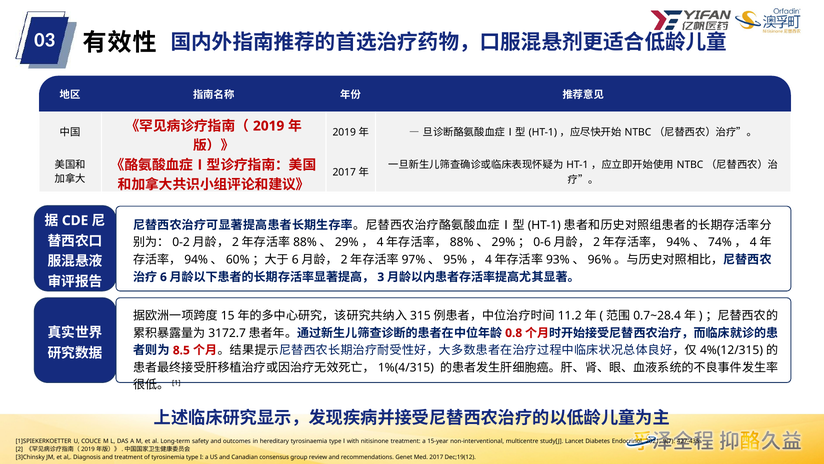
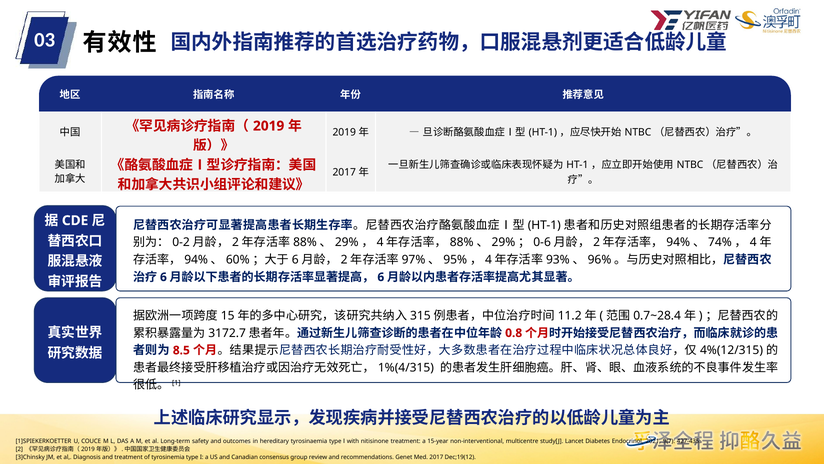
3 at (381, 277): 3 -> 6
